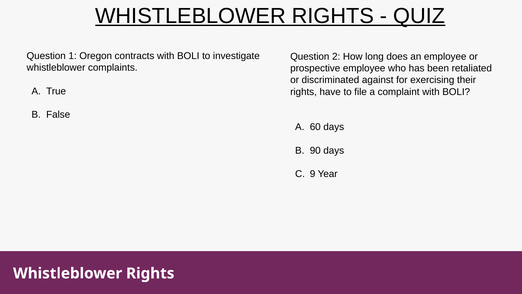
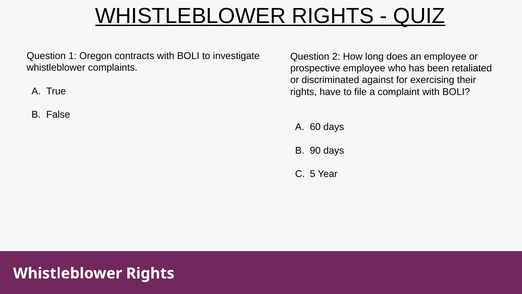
9: 9 -> 5
